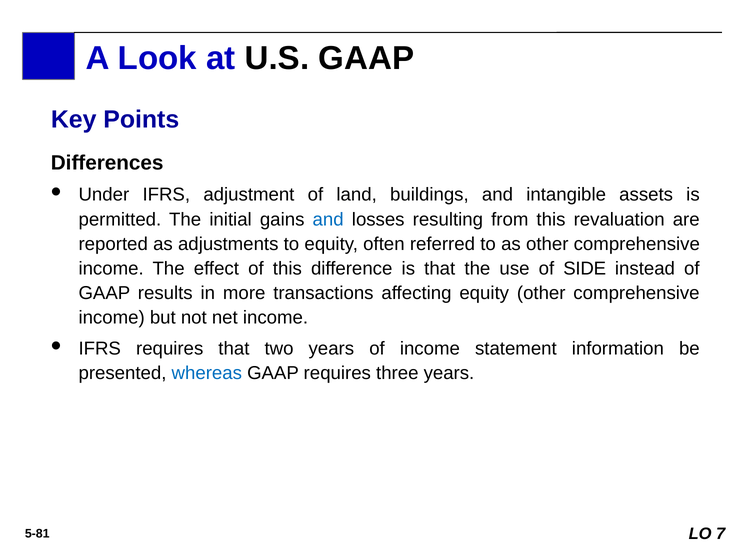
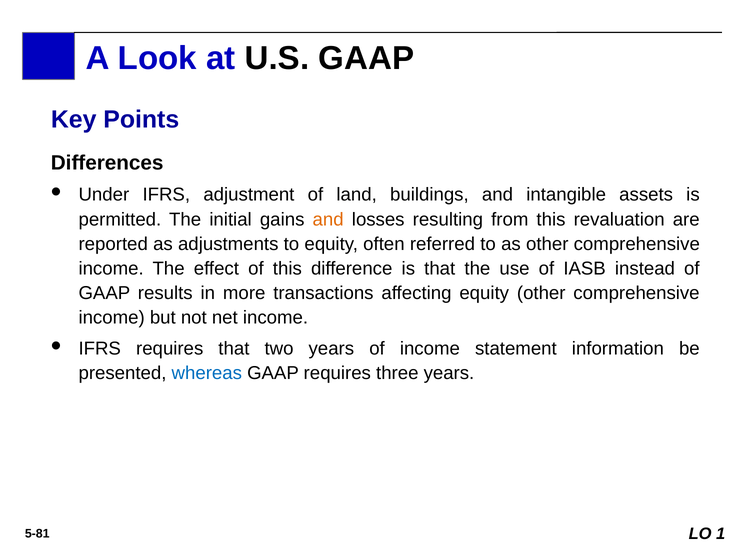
and at (328, 219) colour: blue -> orange
SIDE: SIDE -> IASB
7: 7 -> 1
